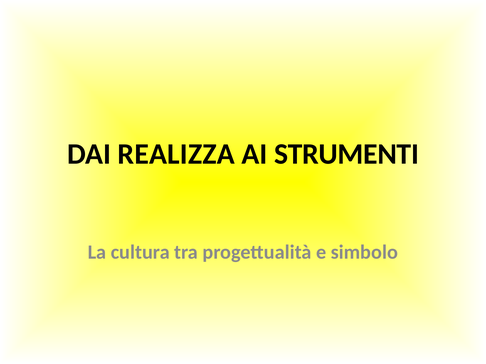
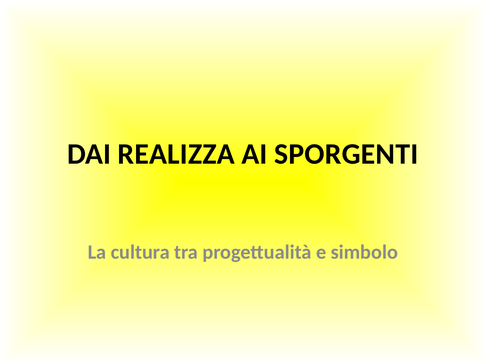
STRUMENTI: STRUMENTI -> SPORGENTI
